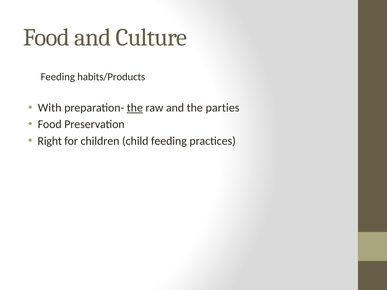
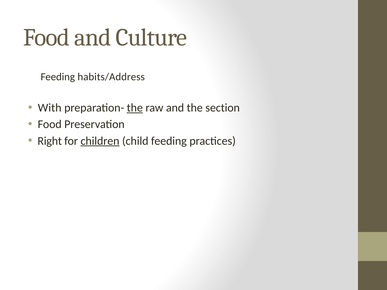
habits/Products: habits/Products -> habits/Address
parties: parties -> section
children underline: none -> present
